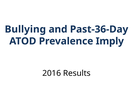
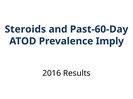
Bullying: Bullying -> Steroids
Past-36-Day: Past-36-Day -> Past-60-Day
